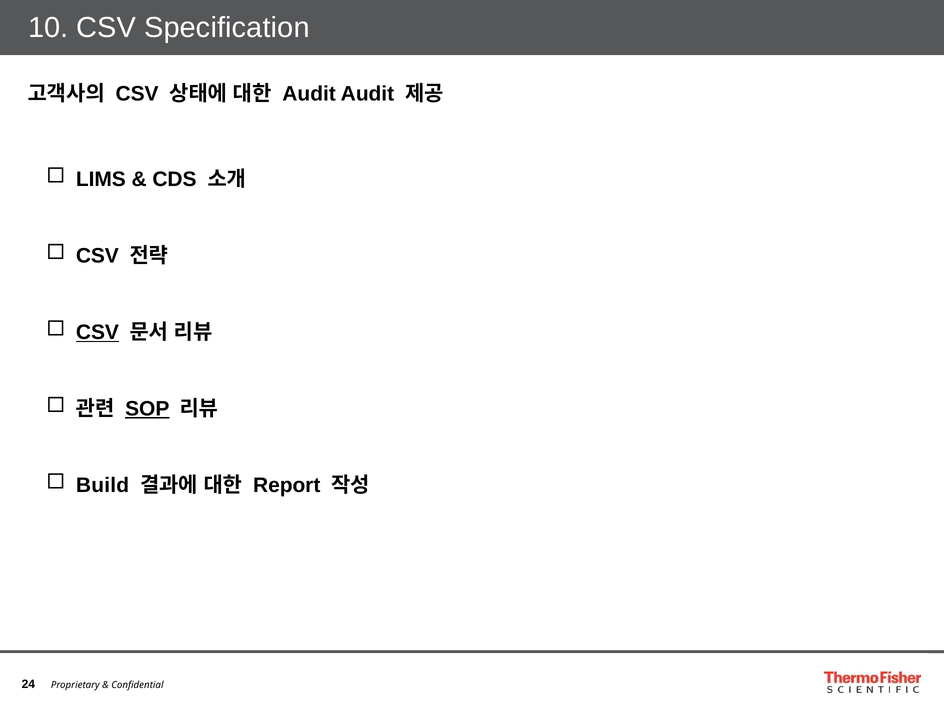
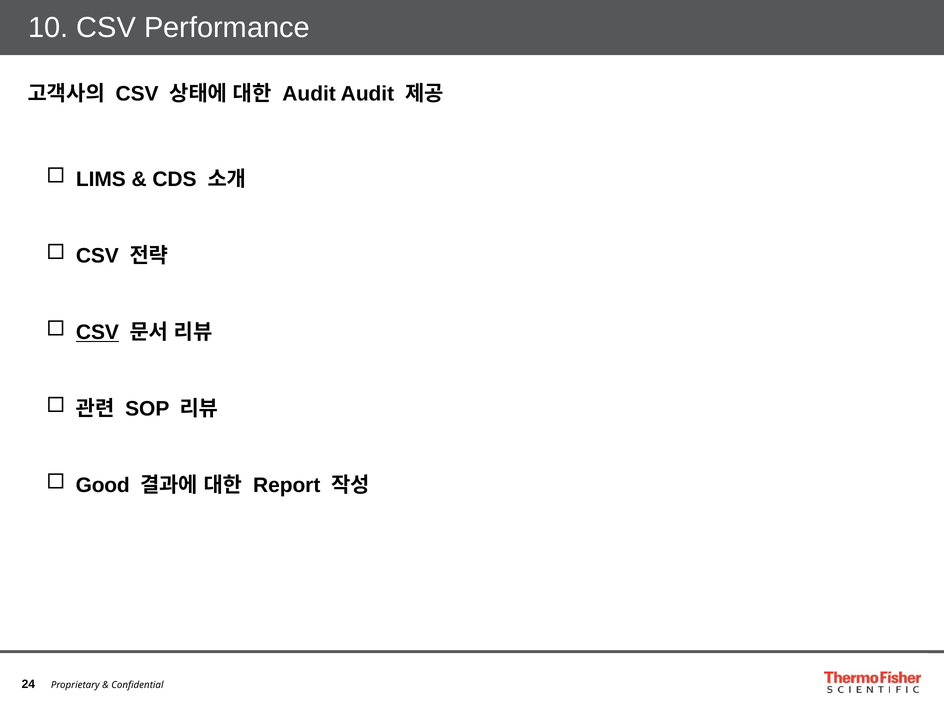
Specification: Specification -> Performance
SOP underline: present -> none
Build: Build -> Good
